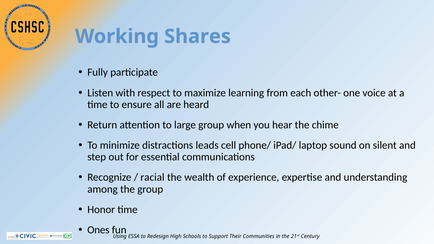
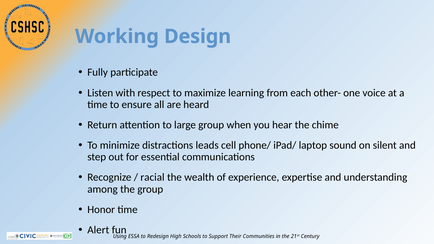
Shares: Shares -> Design
Ones: Ones -> Alert
